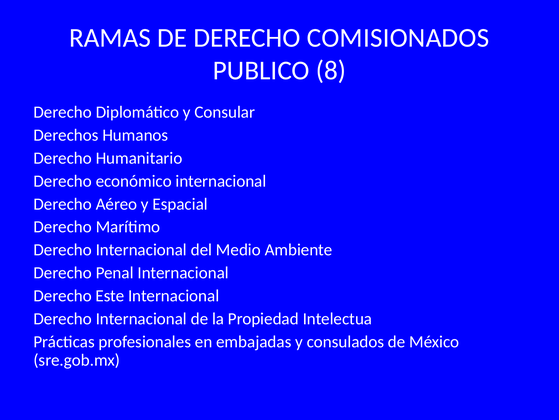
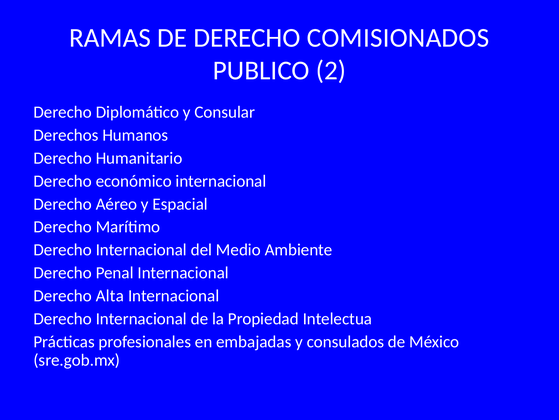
8: 8 -> 2
Este: Este -> Alta
